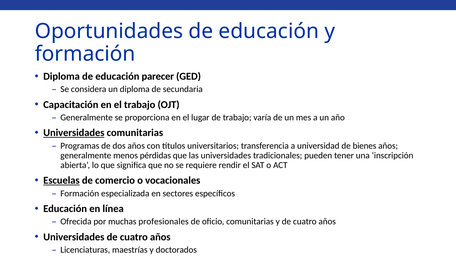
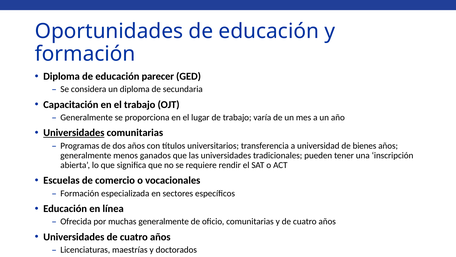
pérdidas: pérdidas -> ganados
Escuelas underline: present -> none
muchas profesionales: profesionales -> generalmente
